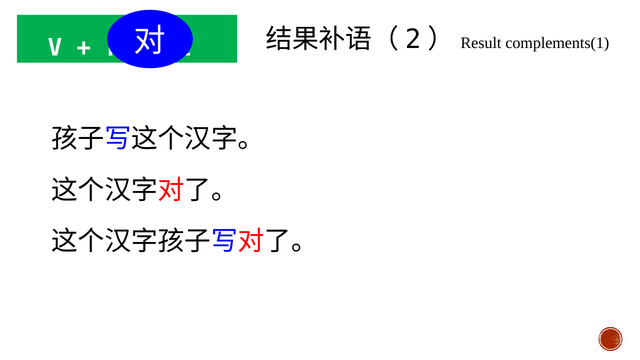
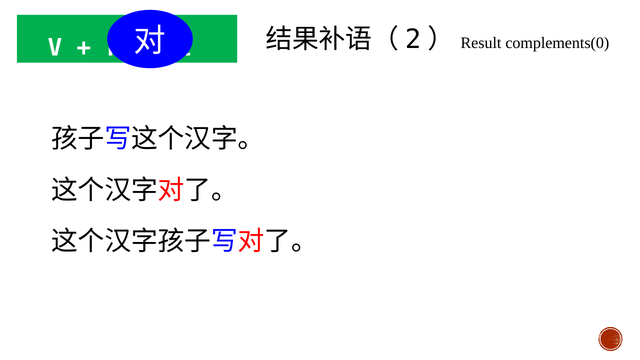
complements(1: complements(1 -> complements(0
